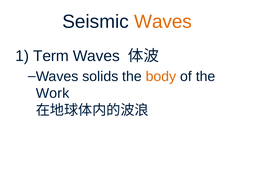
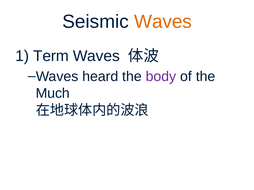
solids: solids -> heard
body colour: orange -> purple
Work: Work -> Much
